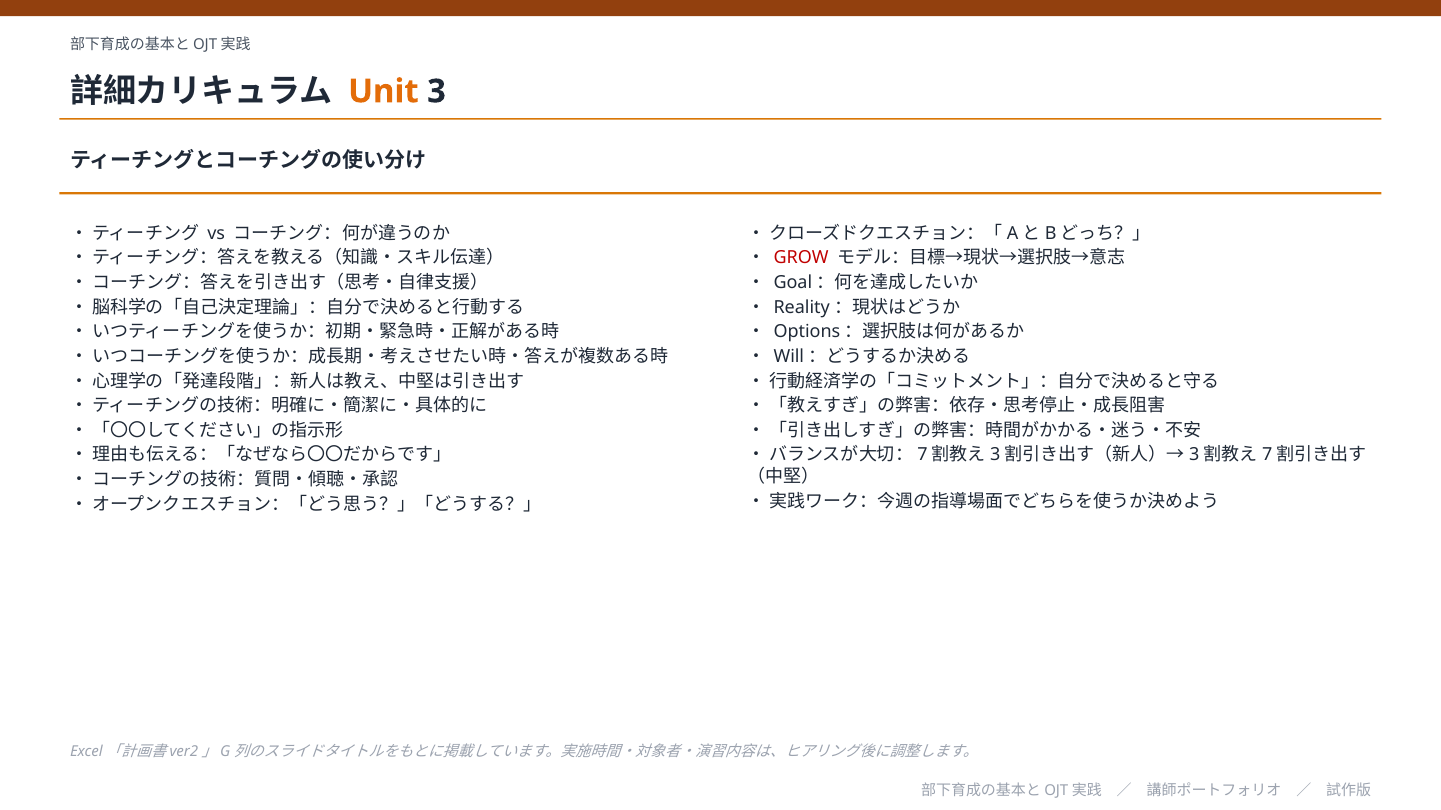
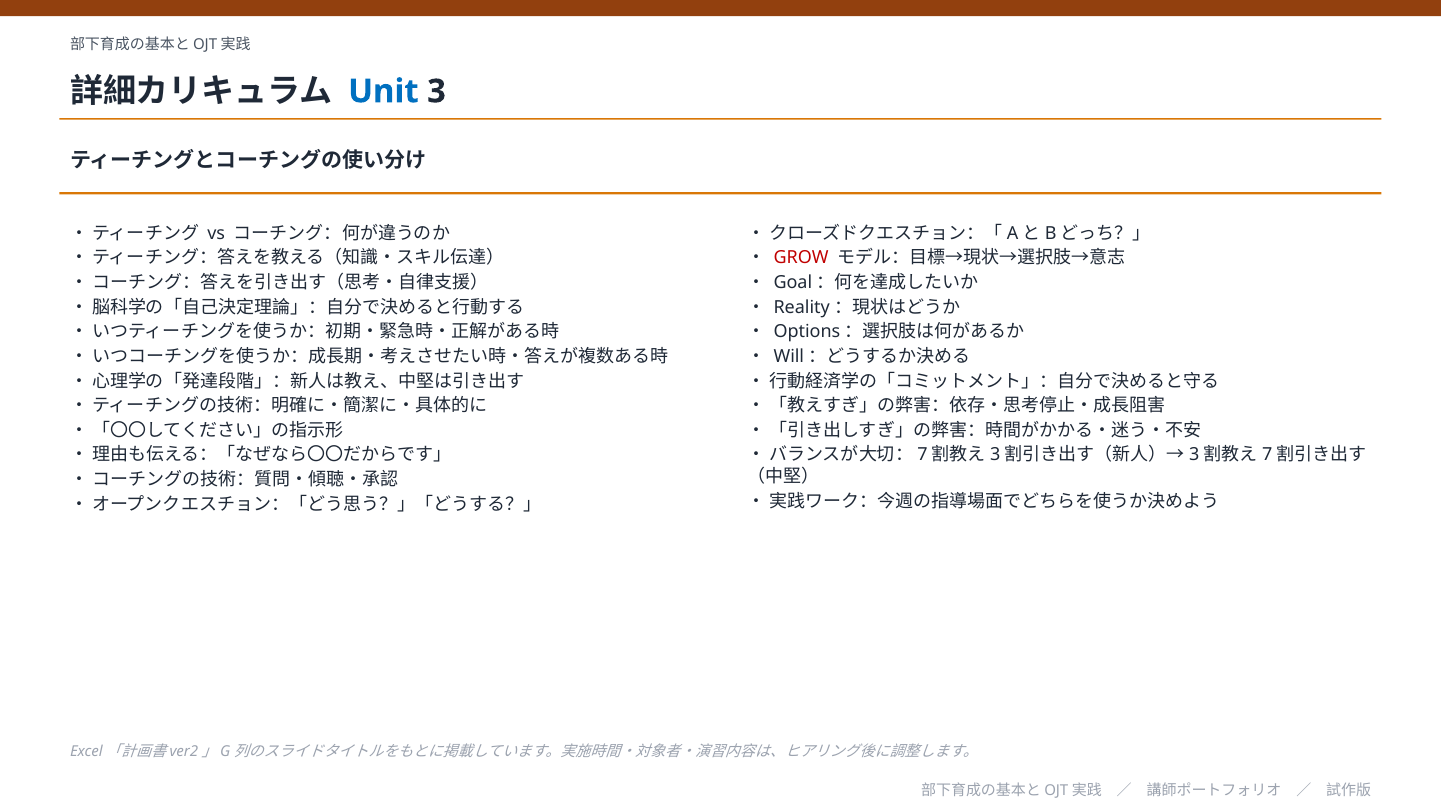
Unit colour: orange -> blue
